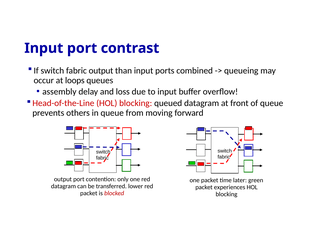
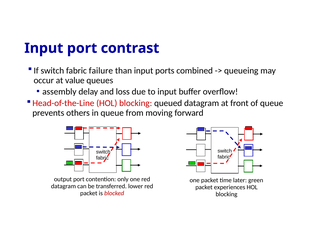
fabric output: output -> failure
loops: loops -> value
